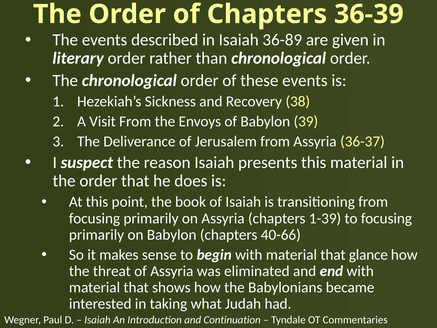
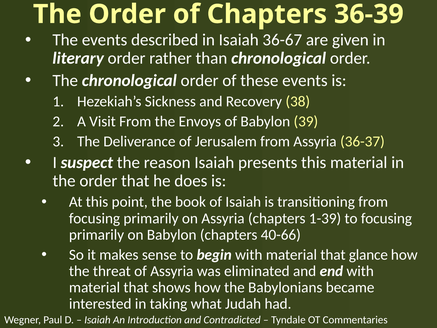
36-89: 36-89 -> 36-67
Continuation: Continuation -> Contradicted
